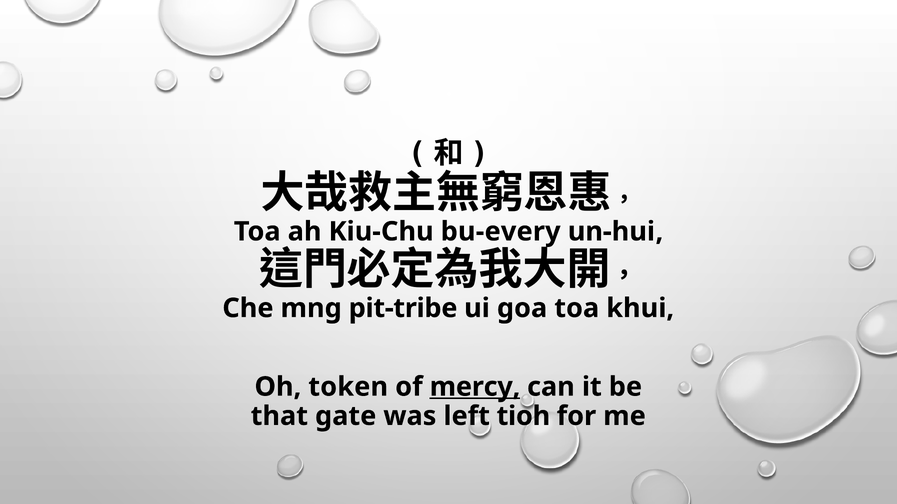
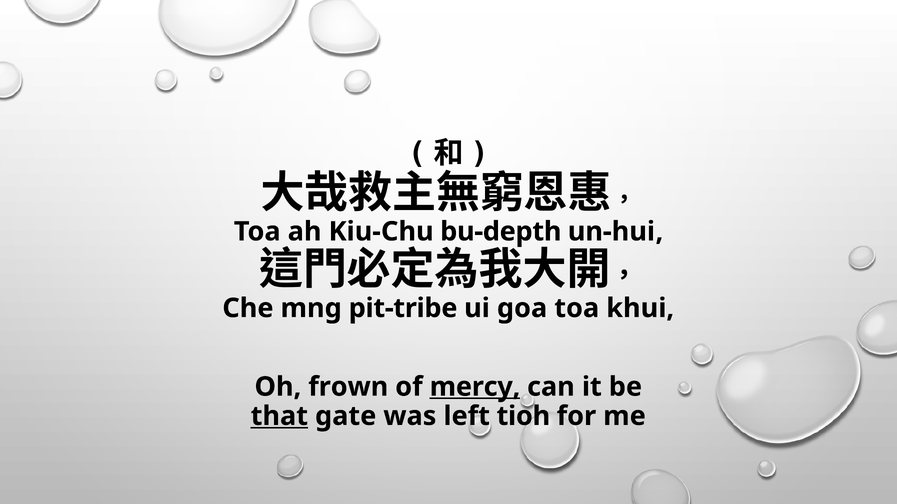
bu-every: bu-every -> bu-depth
token: token -> frown
that underline: none -> present
